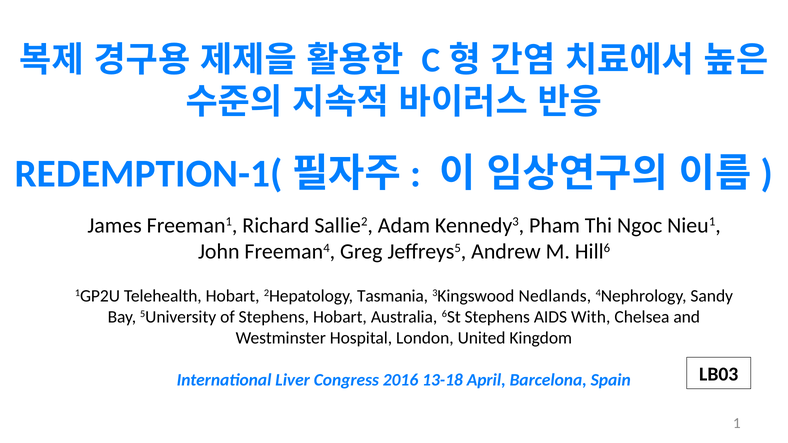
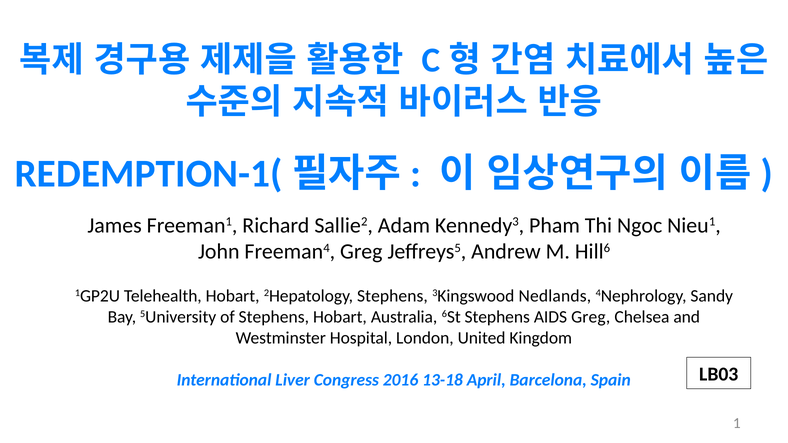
2Hepatology Tasmania: Tasmania -> Stephens
AIDS With: With -> Greg
